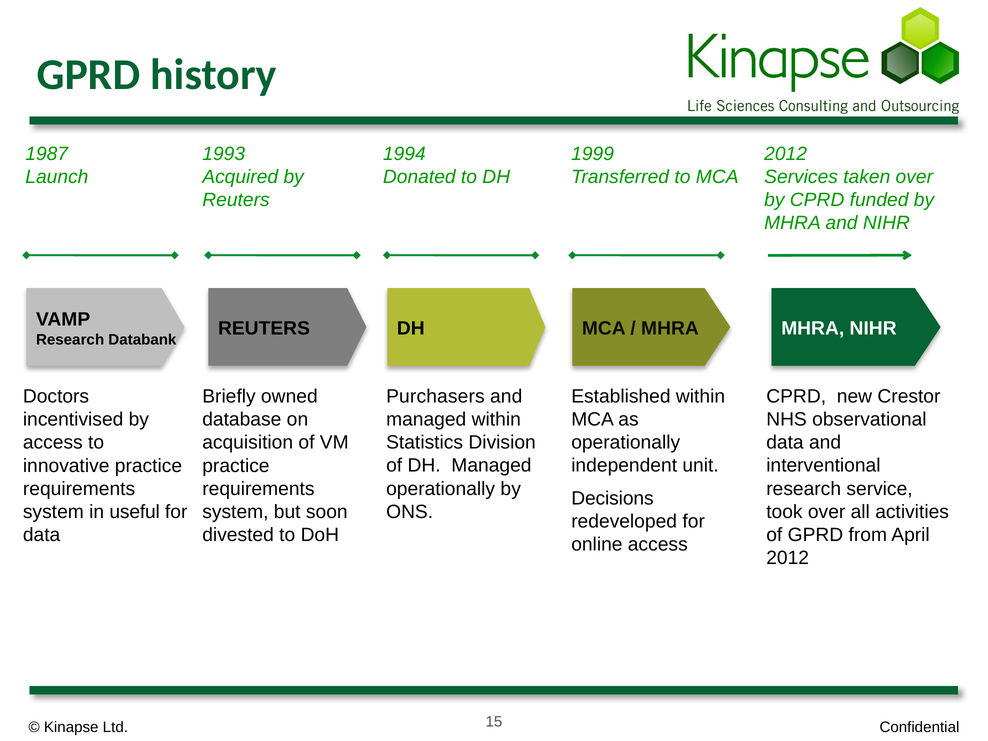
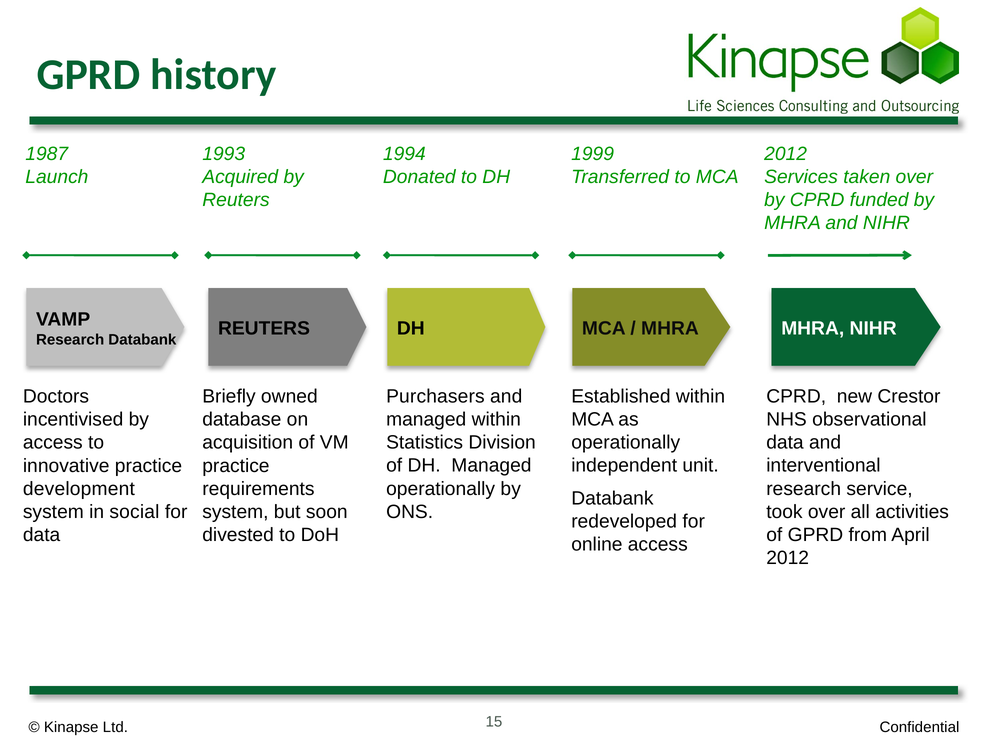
requirements at (79, 489): requirements -> development
Decisions at (612, 498): Decisions -> Databank
useful: useful -> social
